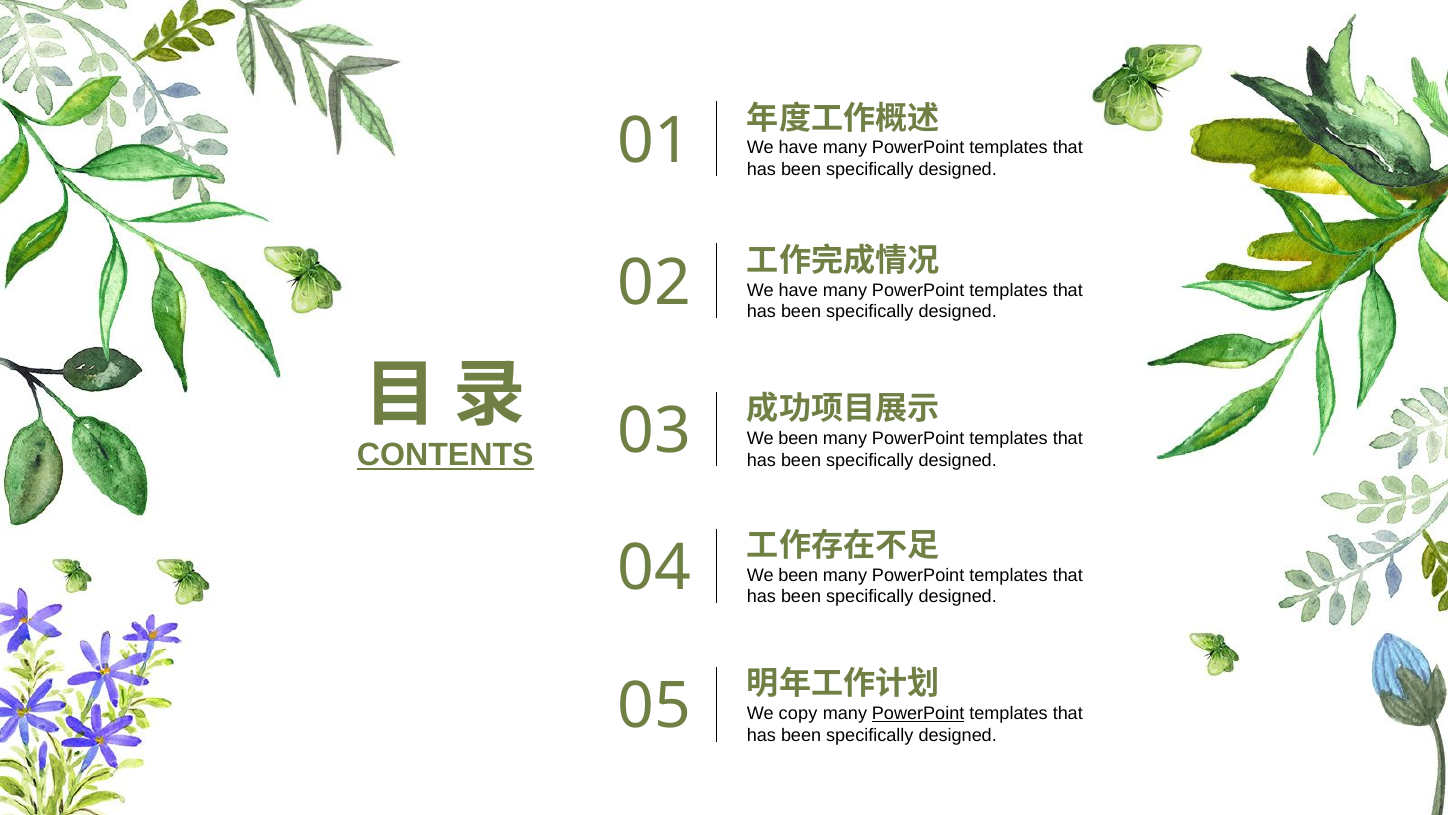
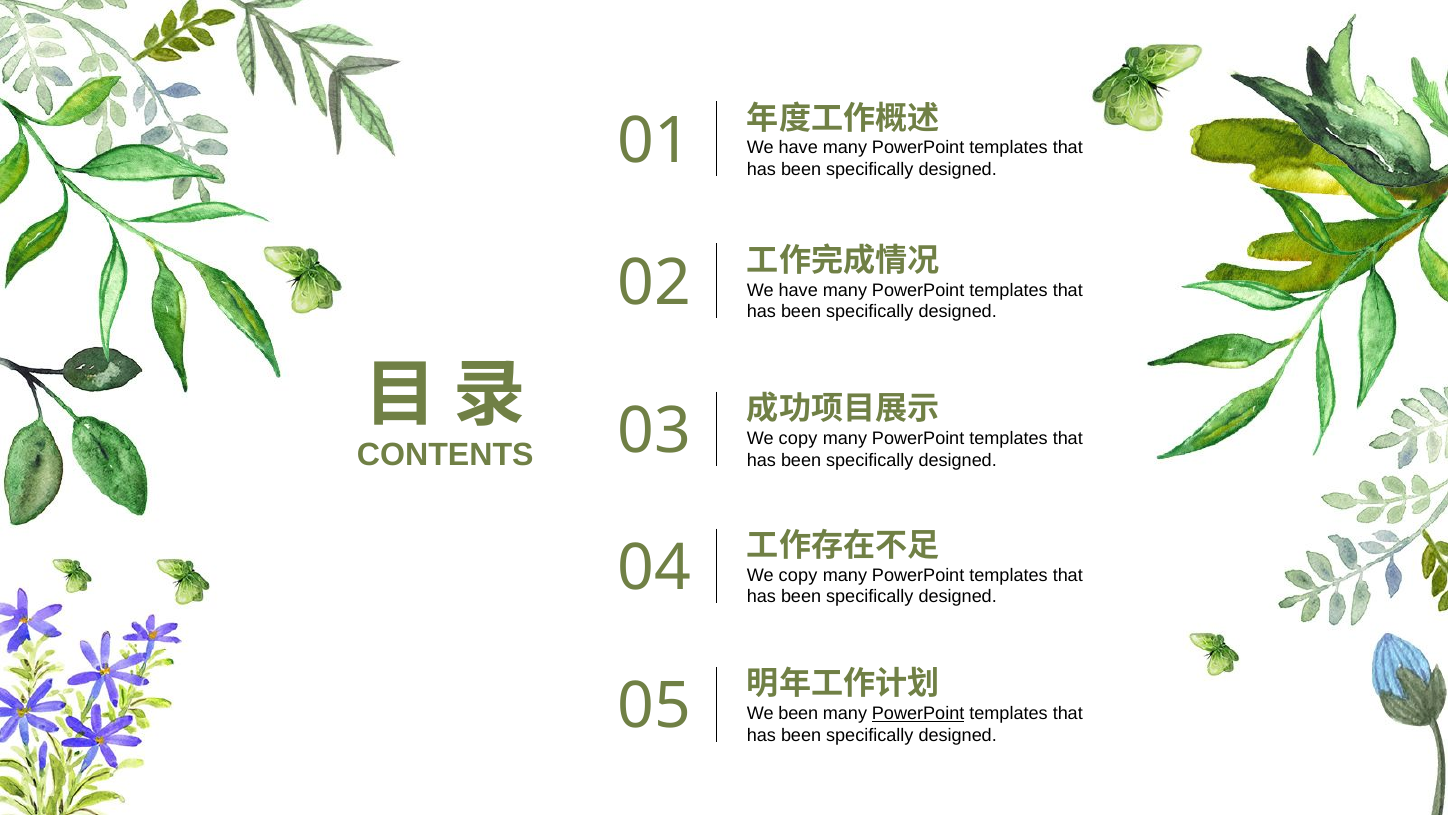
been at (798, 438): been -> copy
CONTENTS underline: present -> none
been at (798, 575): been -> copy
We copy: copy -> been
